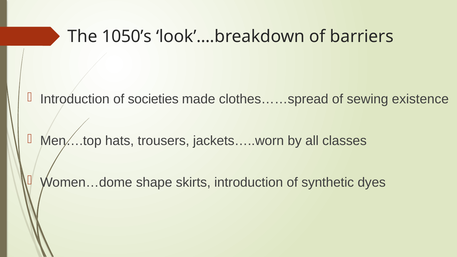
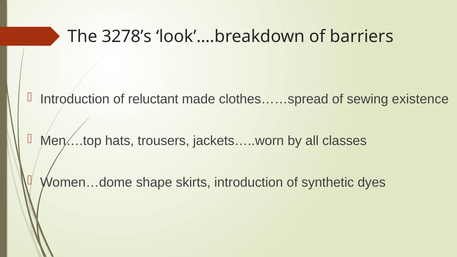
1050’s: 1050’s -> 3278’s
societies: societies -> reluctant
